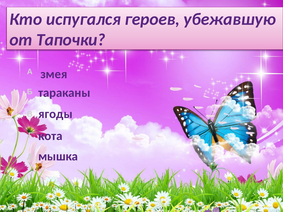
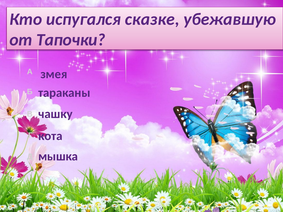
героев: героев -> сказке
ягоды: ягоды -> чашку
